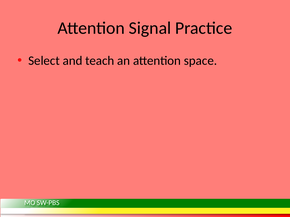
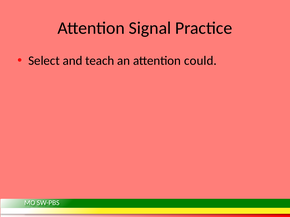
space: space -> could
